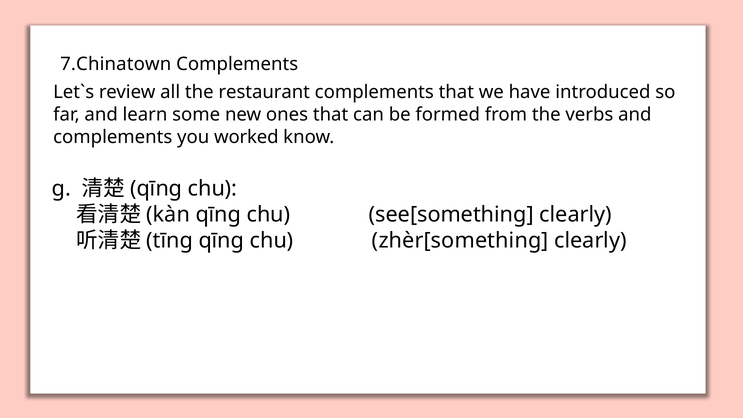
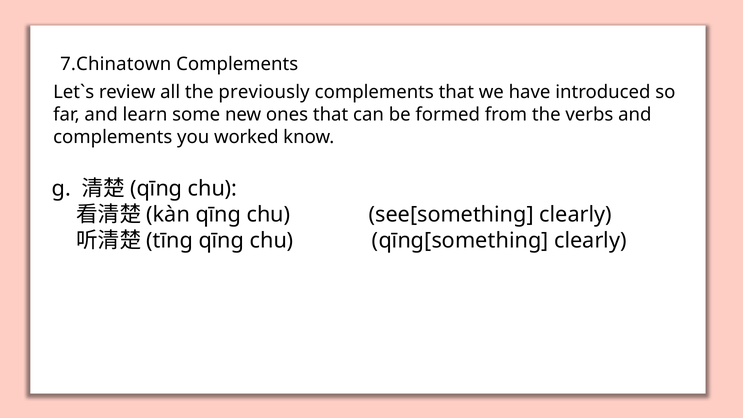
restaurant: restaurant -> previously
zhèr[something: zhèr[something -> qīng[something
